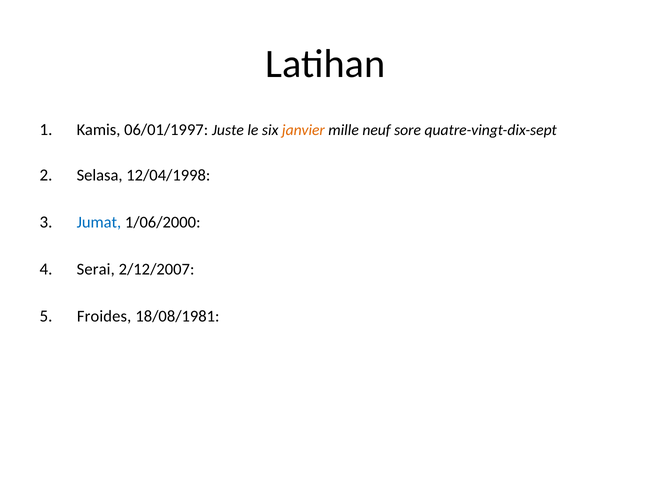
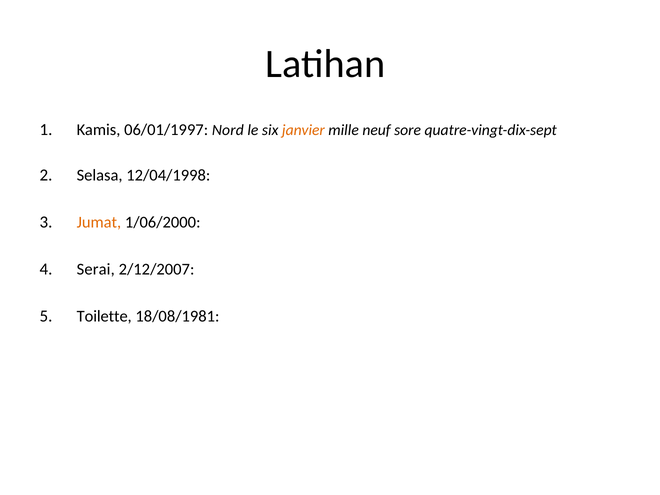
Juste: Juste -> Nord
Jumat colour: blue -> orange
Froides: Froides -> Toilette
